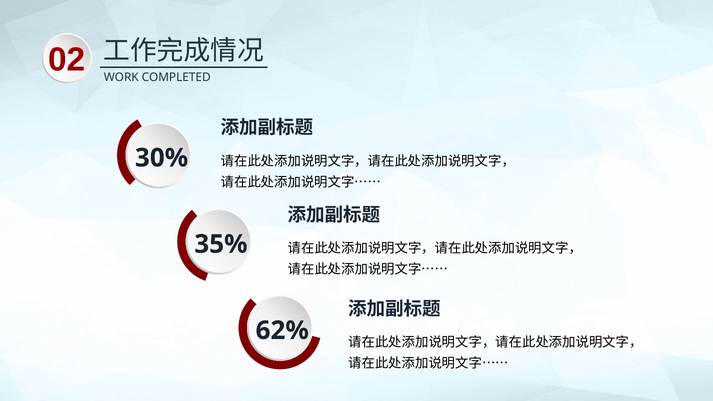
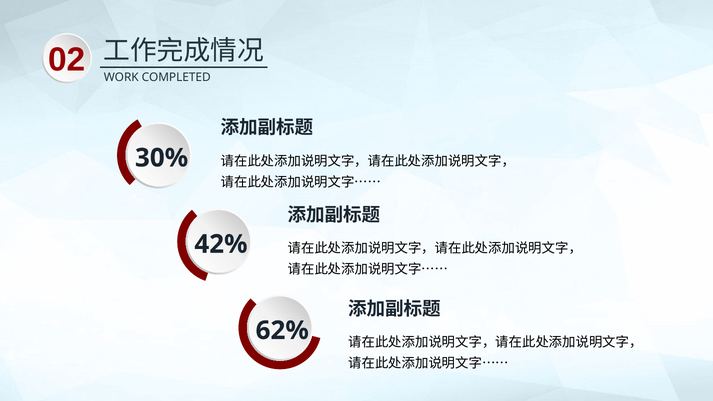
35%: 35% -> 42%
